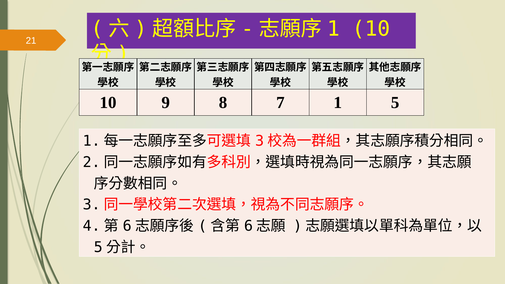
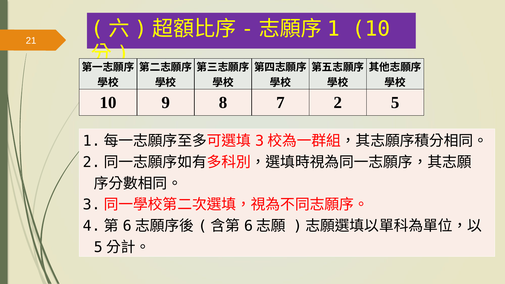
7 1: 1 -> 2
